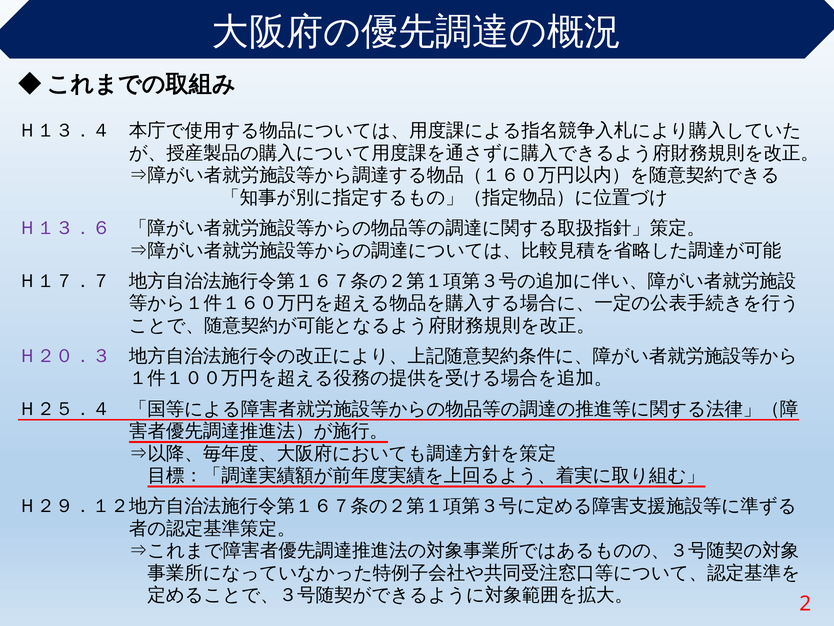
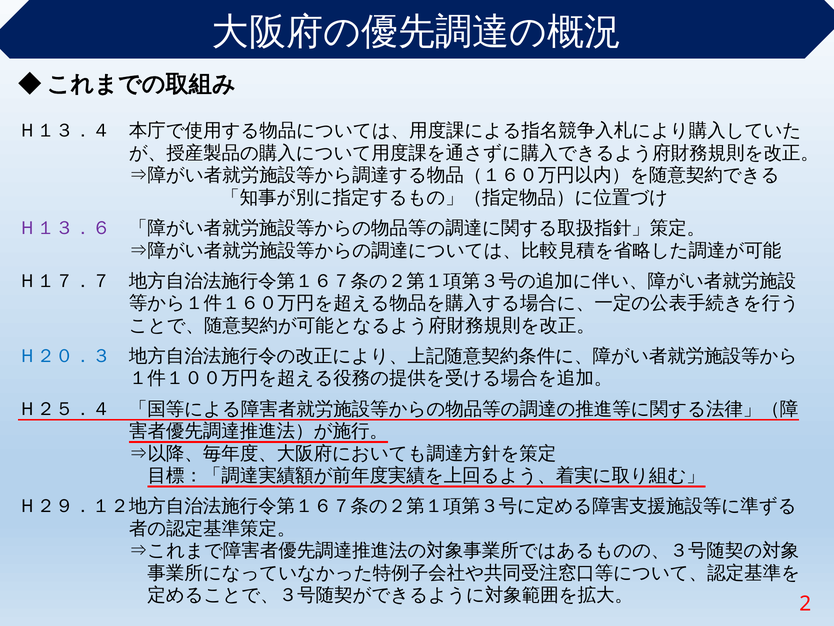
Ｈ２０．３ colour: purple -> blue
